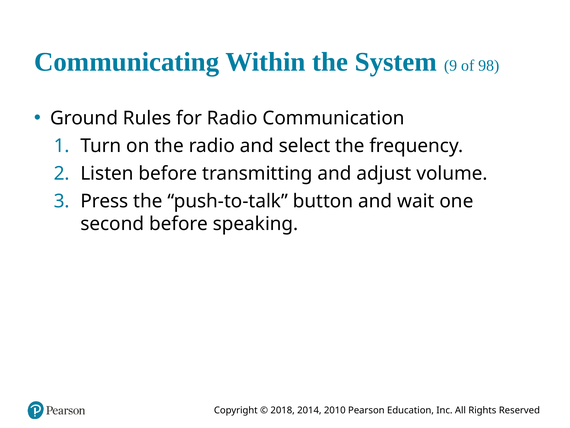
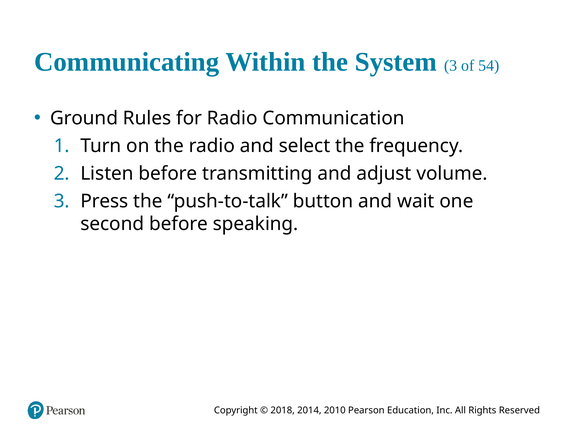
System 9: 9 -> 3
98: 98 -> 54
